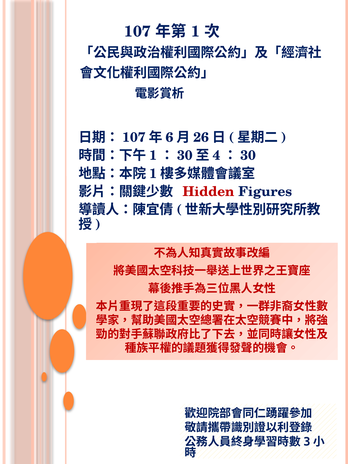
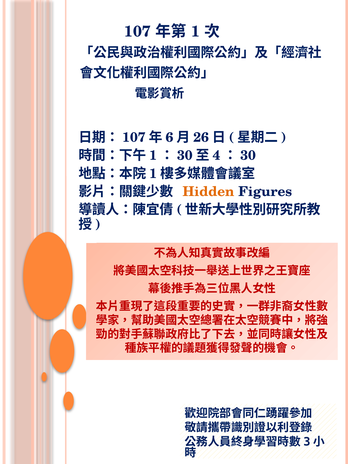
Hidden colour: red -> orange
